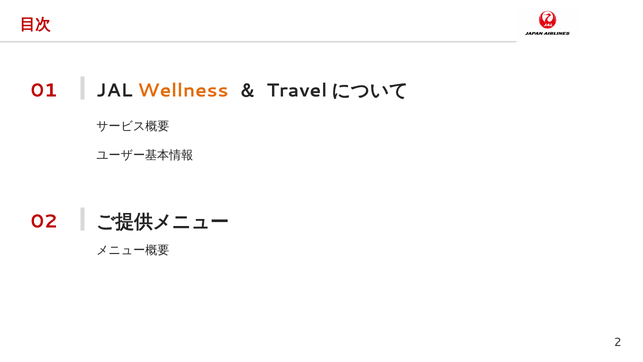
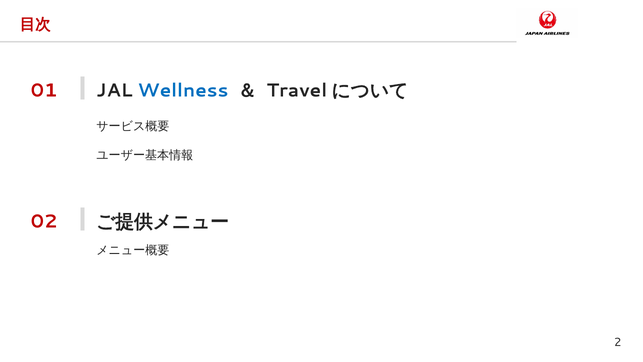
Wellness colour: orange -> blue
